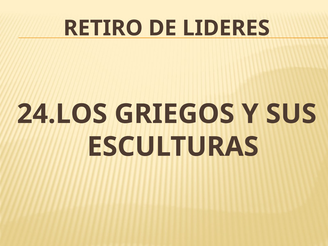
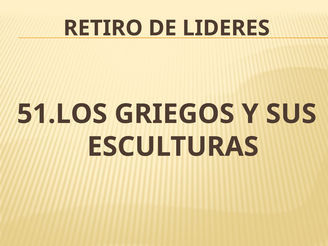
24.LOS: 24.LOS -> 51.LOS
